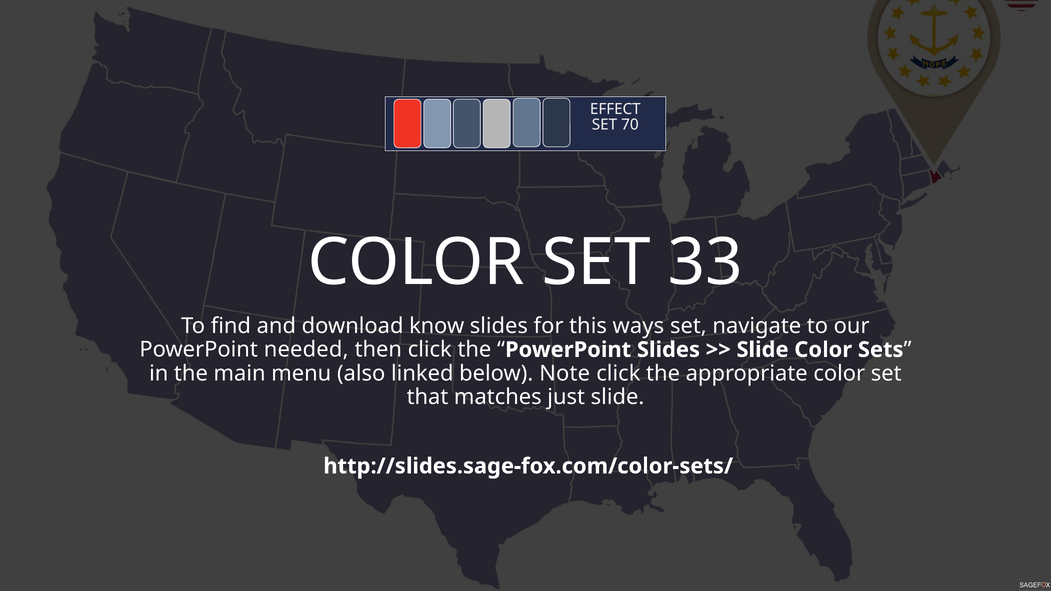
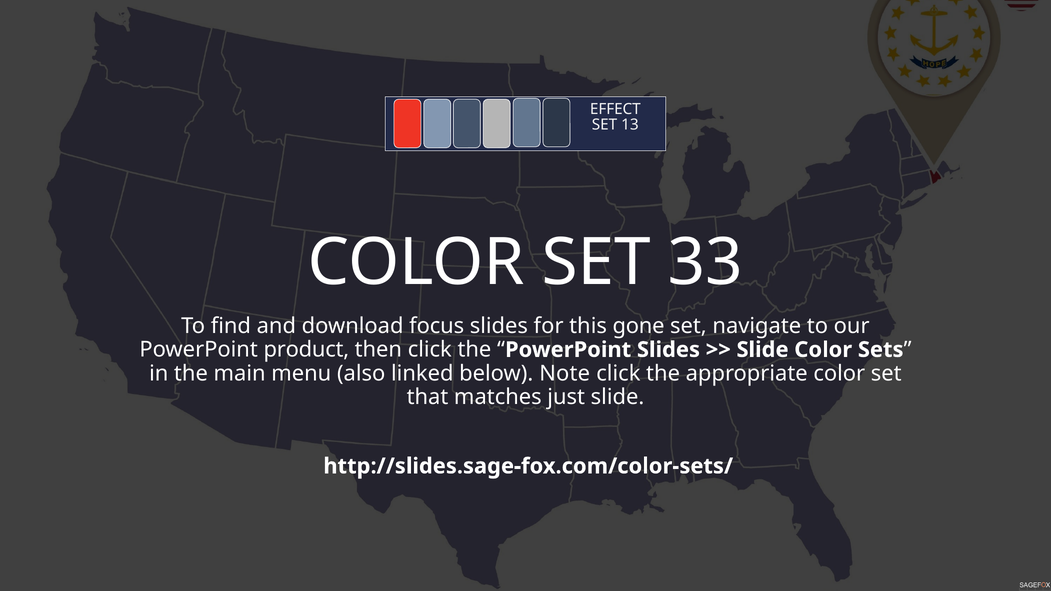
70: 70 -> 13
know: know -> focus
ways: ways -> gone
needed: needed -> product
